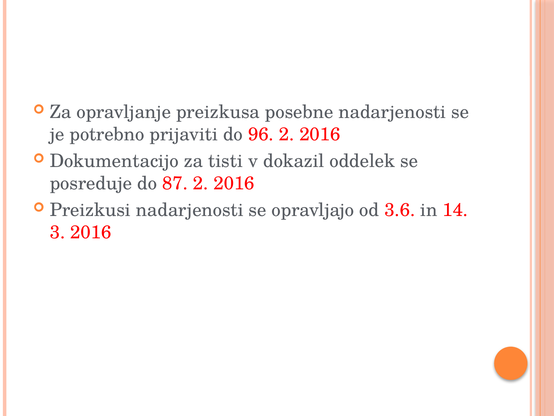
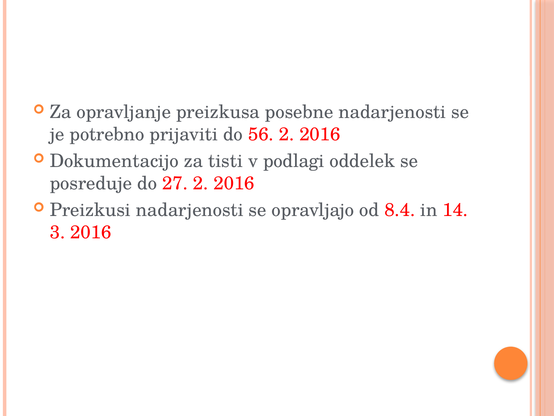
96: 96 -> 56
dokazil: dokazil -> podlagi
87: 87 -> 27
3.6: 3.6 -> 8.4
